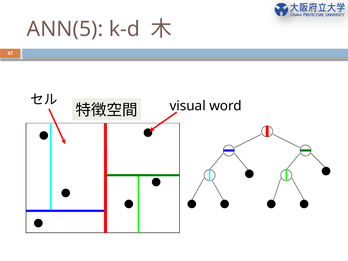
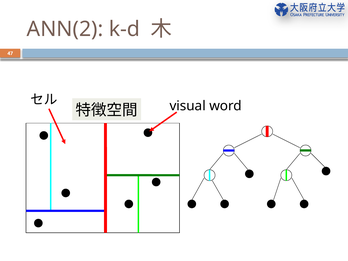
ANN(5: ANN(5 -> ANN(2
